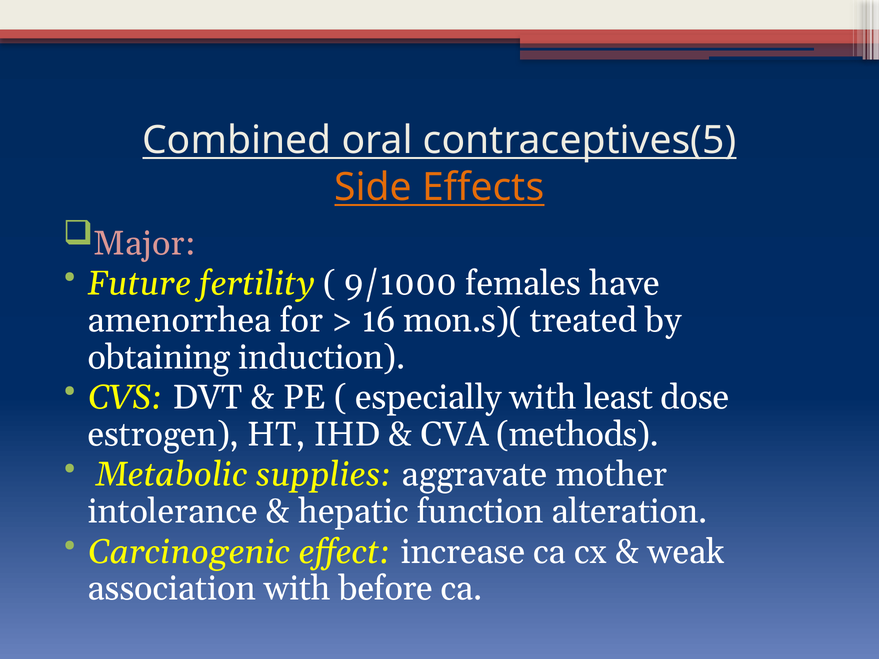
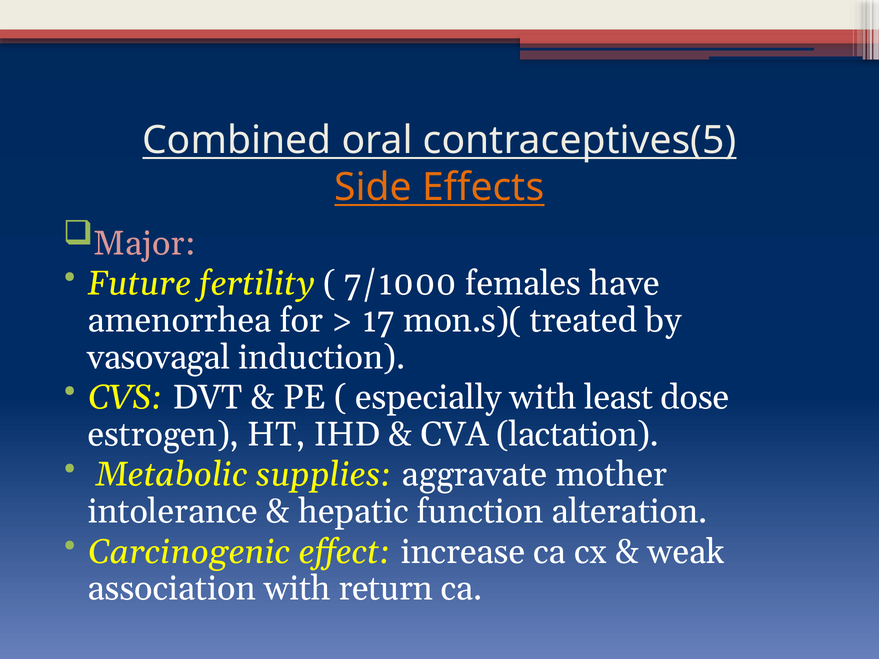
9/1000: 9/1000 -> 7/1000
16: 16 -> 17
obtaining: obtaining -> vasovagal
methods: methods -> lactation
before: before -> return
